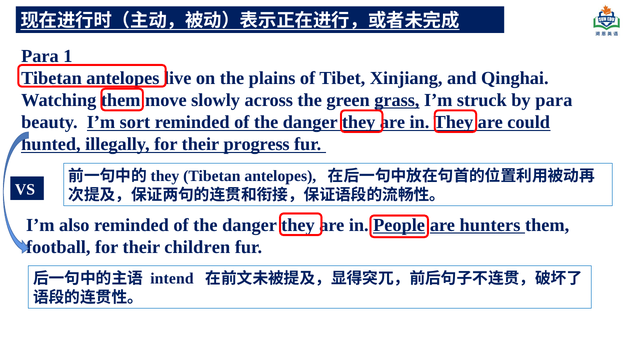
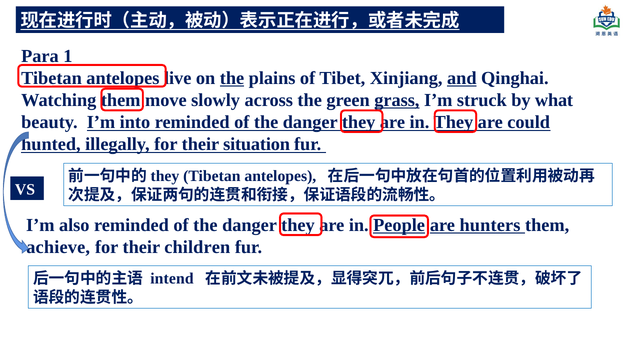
the at (232, 78) underline: none -> present
and underline: none -> present
by para: para -> what
sort: sort -> into
progress: progress -> situation
football: football -> achieve
